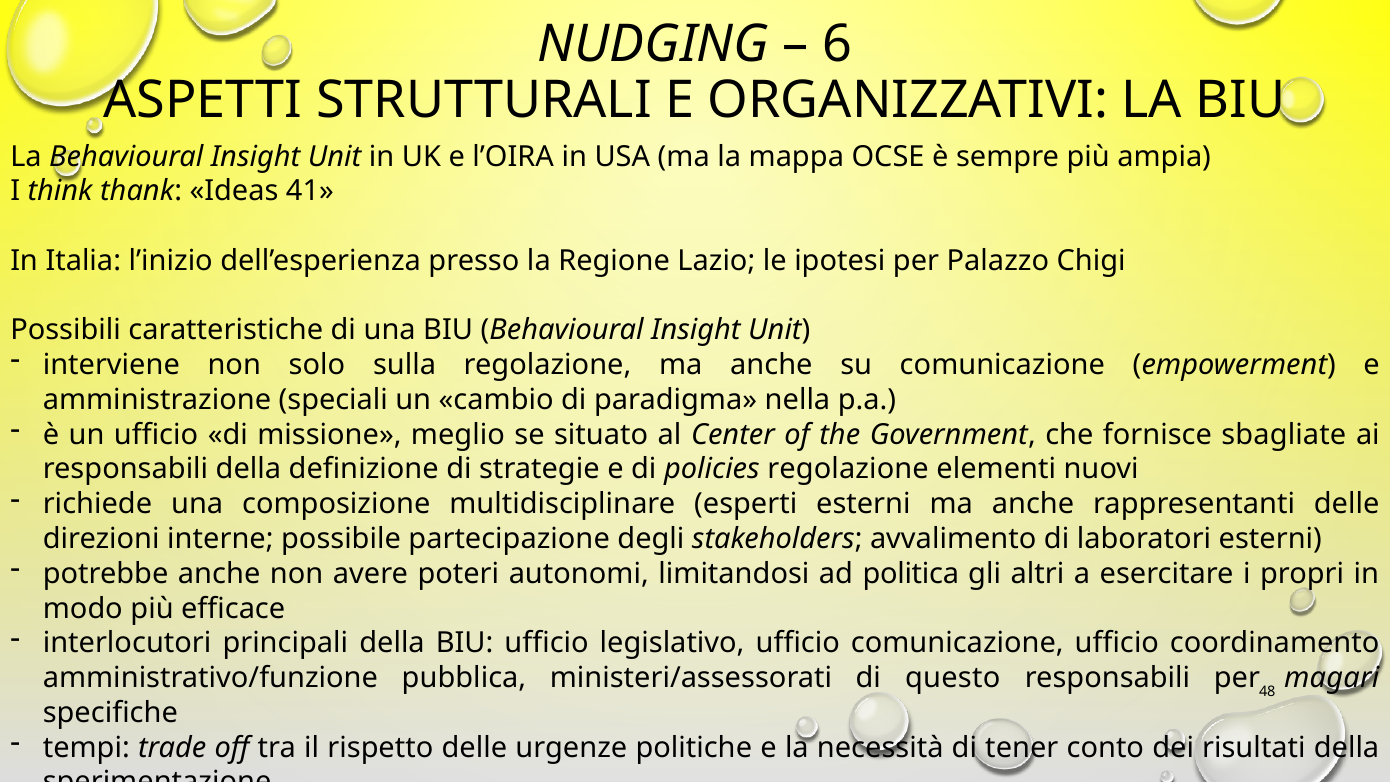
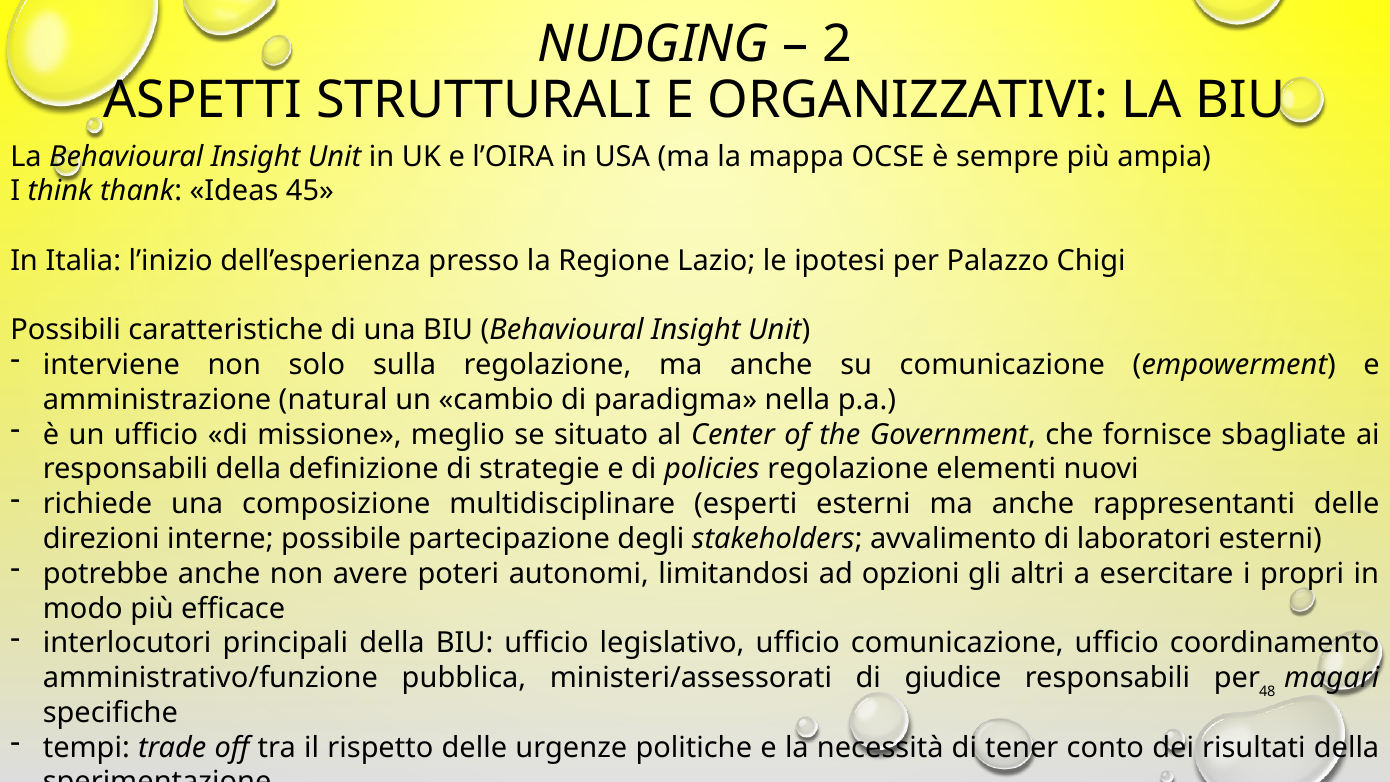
6: 6 -> 2
41: 41 -> 45
speciali: speciali -> natural
politica: politica -> opzioni
questo: questo -> giudice
